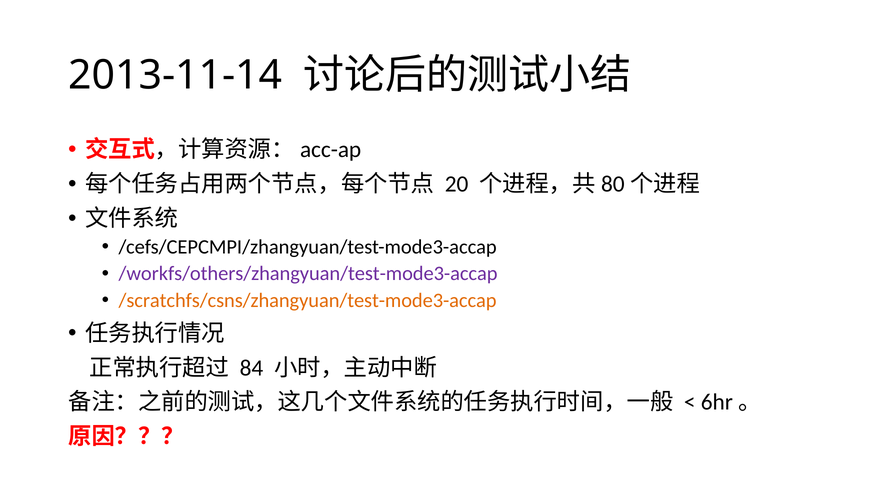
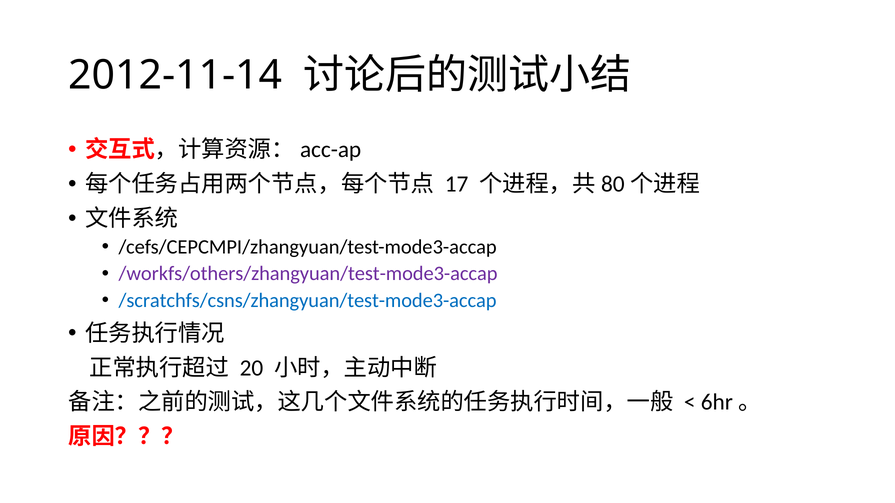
2013-11-14: 2013-11-14 -> 2012-11-14
20: 20 -> 17
/scratchfs/csns/zhangyuan/test-mode3-accap colour: orange -> blue
84: 84 -> 20
